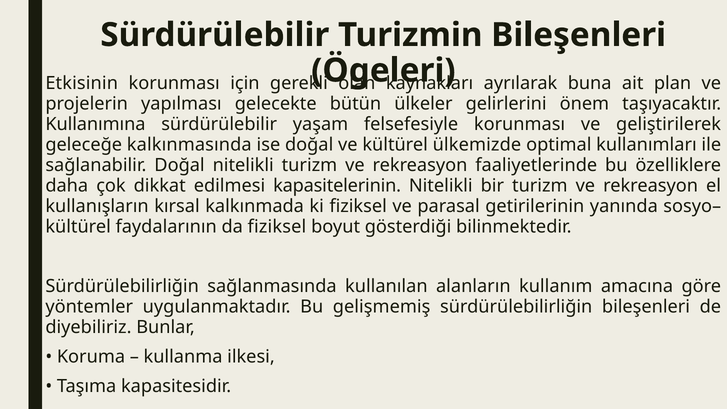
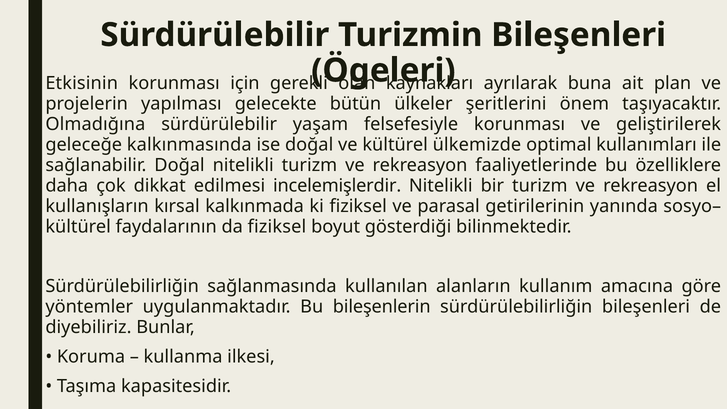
gelirlerini: gelirlerini -> şeritlerini
Kullanımına: Kullanımına -> Olmadığına
kapasitelerinin: kapasitelerinin -> incelemişlerdir
gelişmemiş: gelişmemiş -> bileşenlerin
